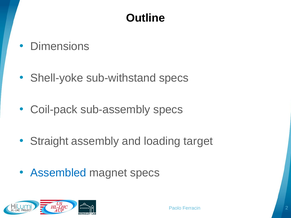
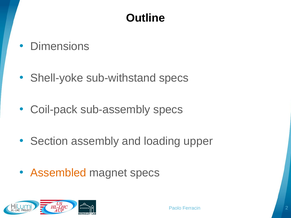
Straight: Straight -> Section
target: target -> upper
Assembled colour: blue -> orange
